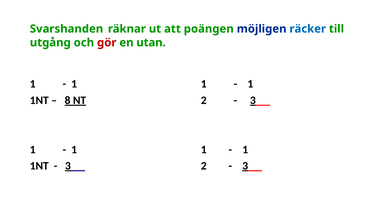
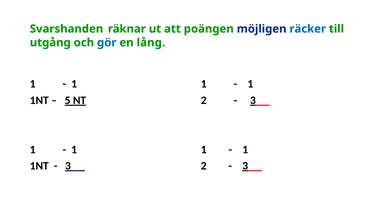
gör colour: red -> blue
utan: utan -> lång
8: 8 -> 5
